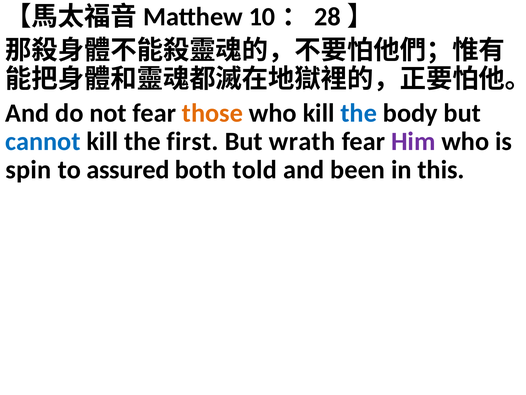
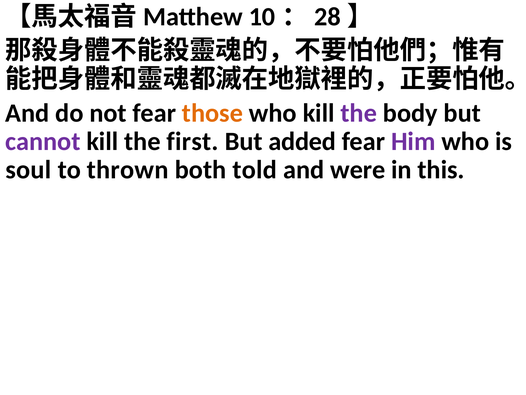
the at (359, 113) colour: blue -> purple
cannot colour: blue -> purple
wrath: wrath -> added
spin: spin -> soul
assured: assured -> thrown
been: been -> were
